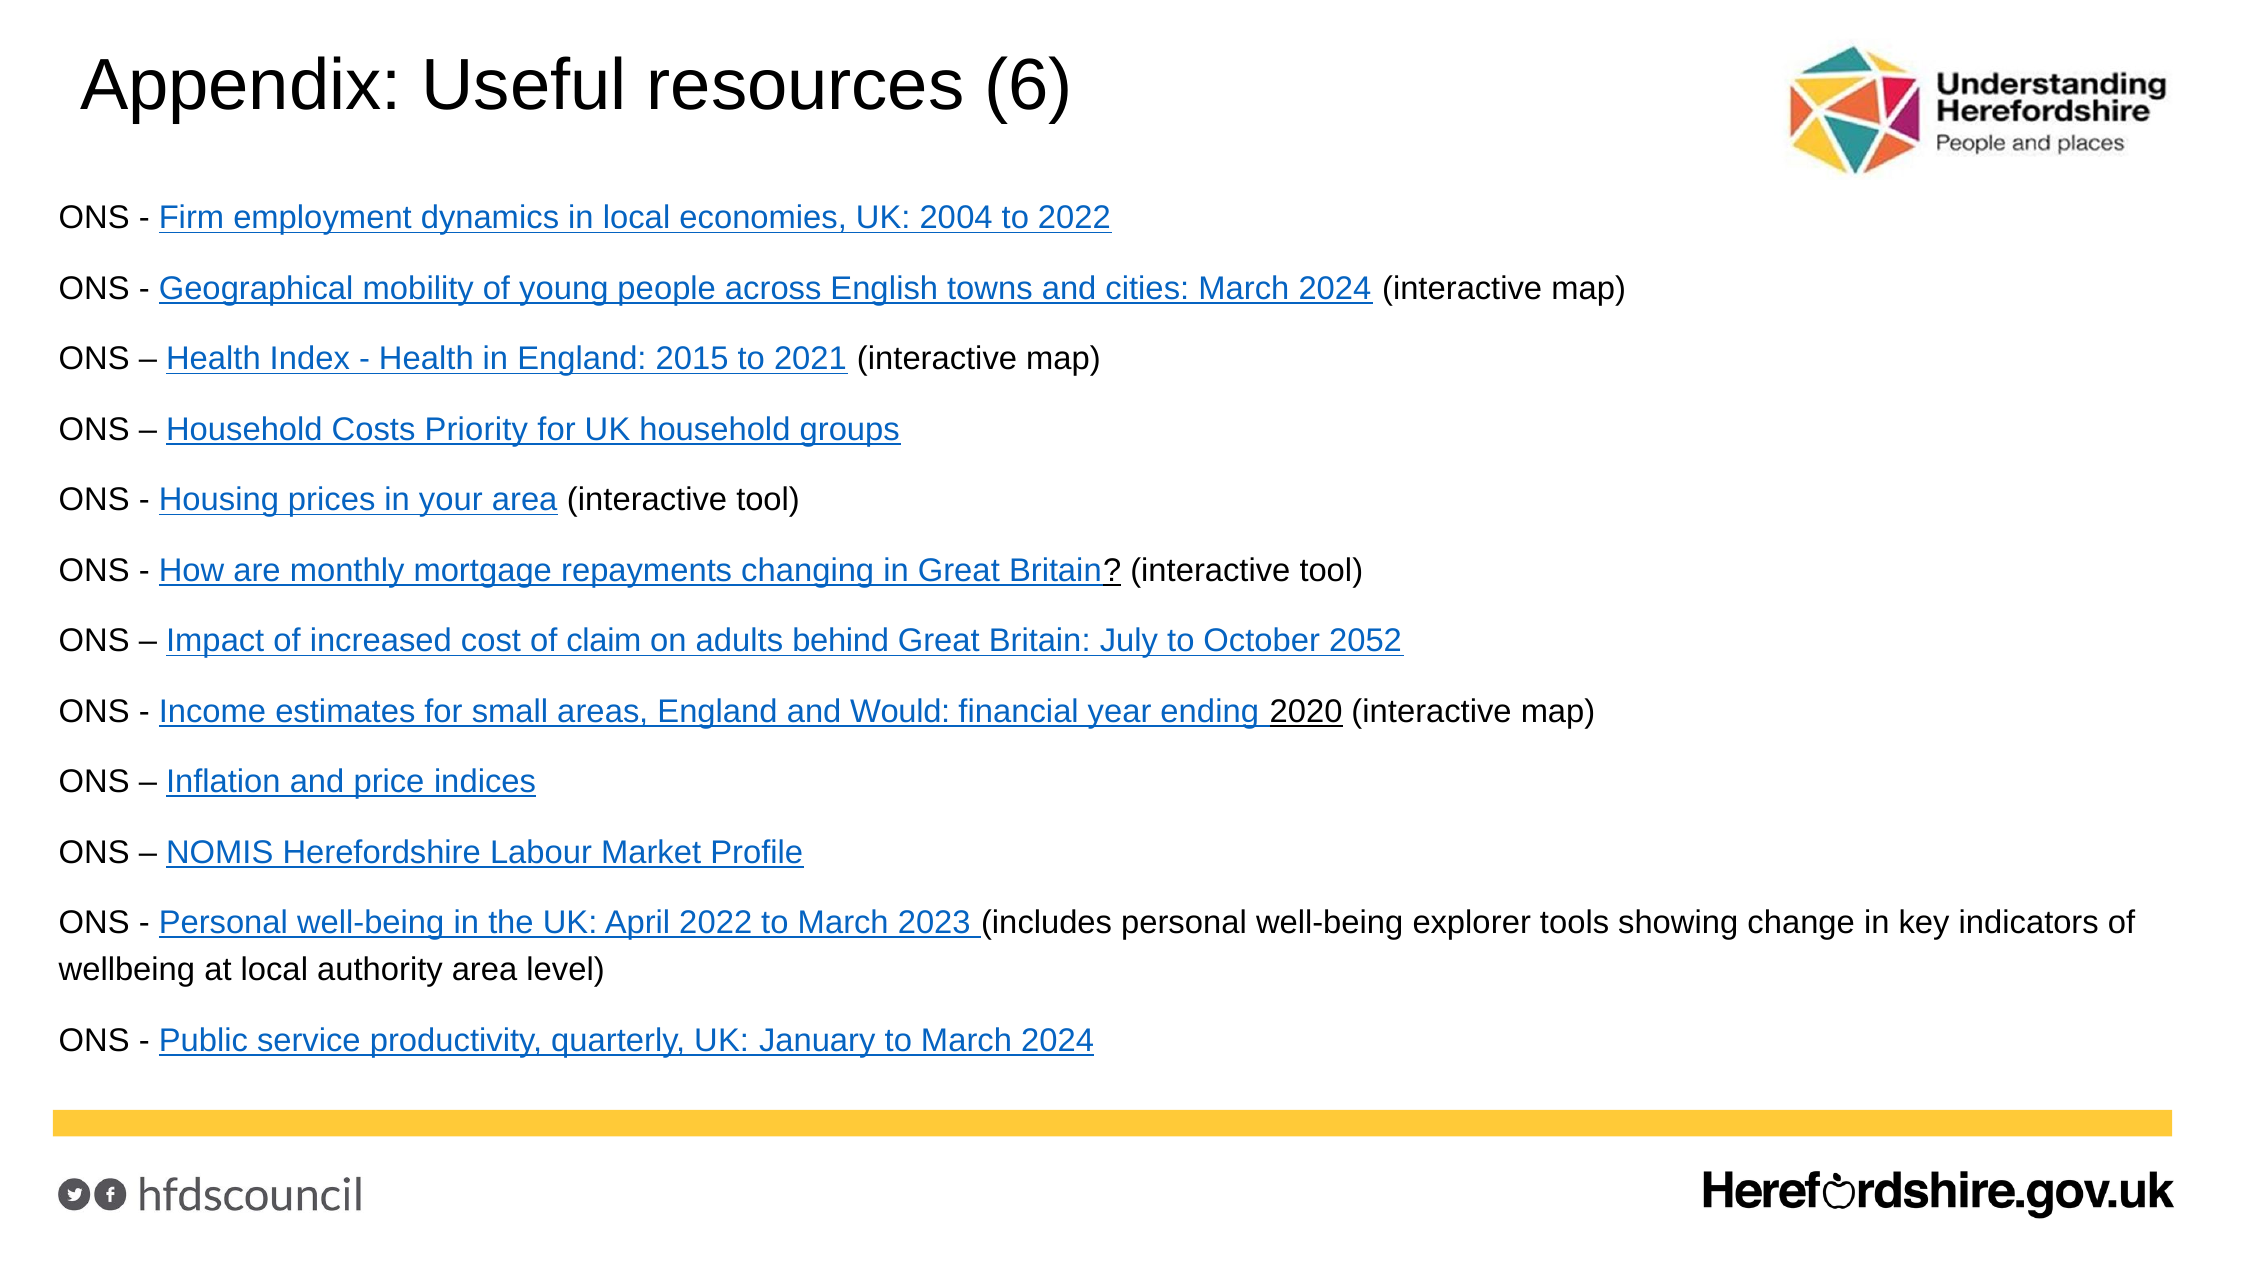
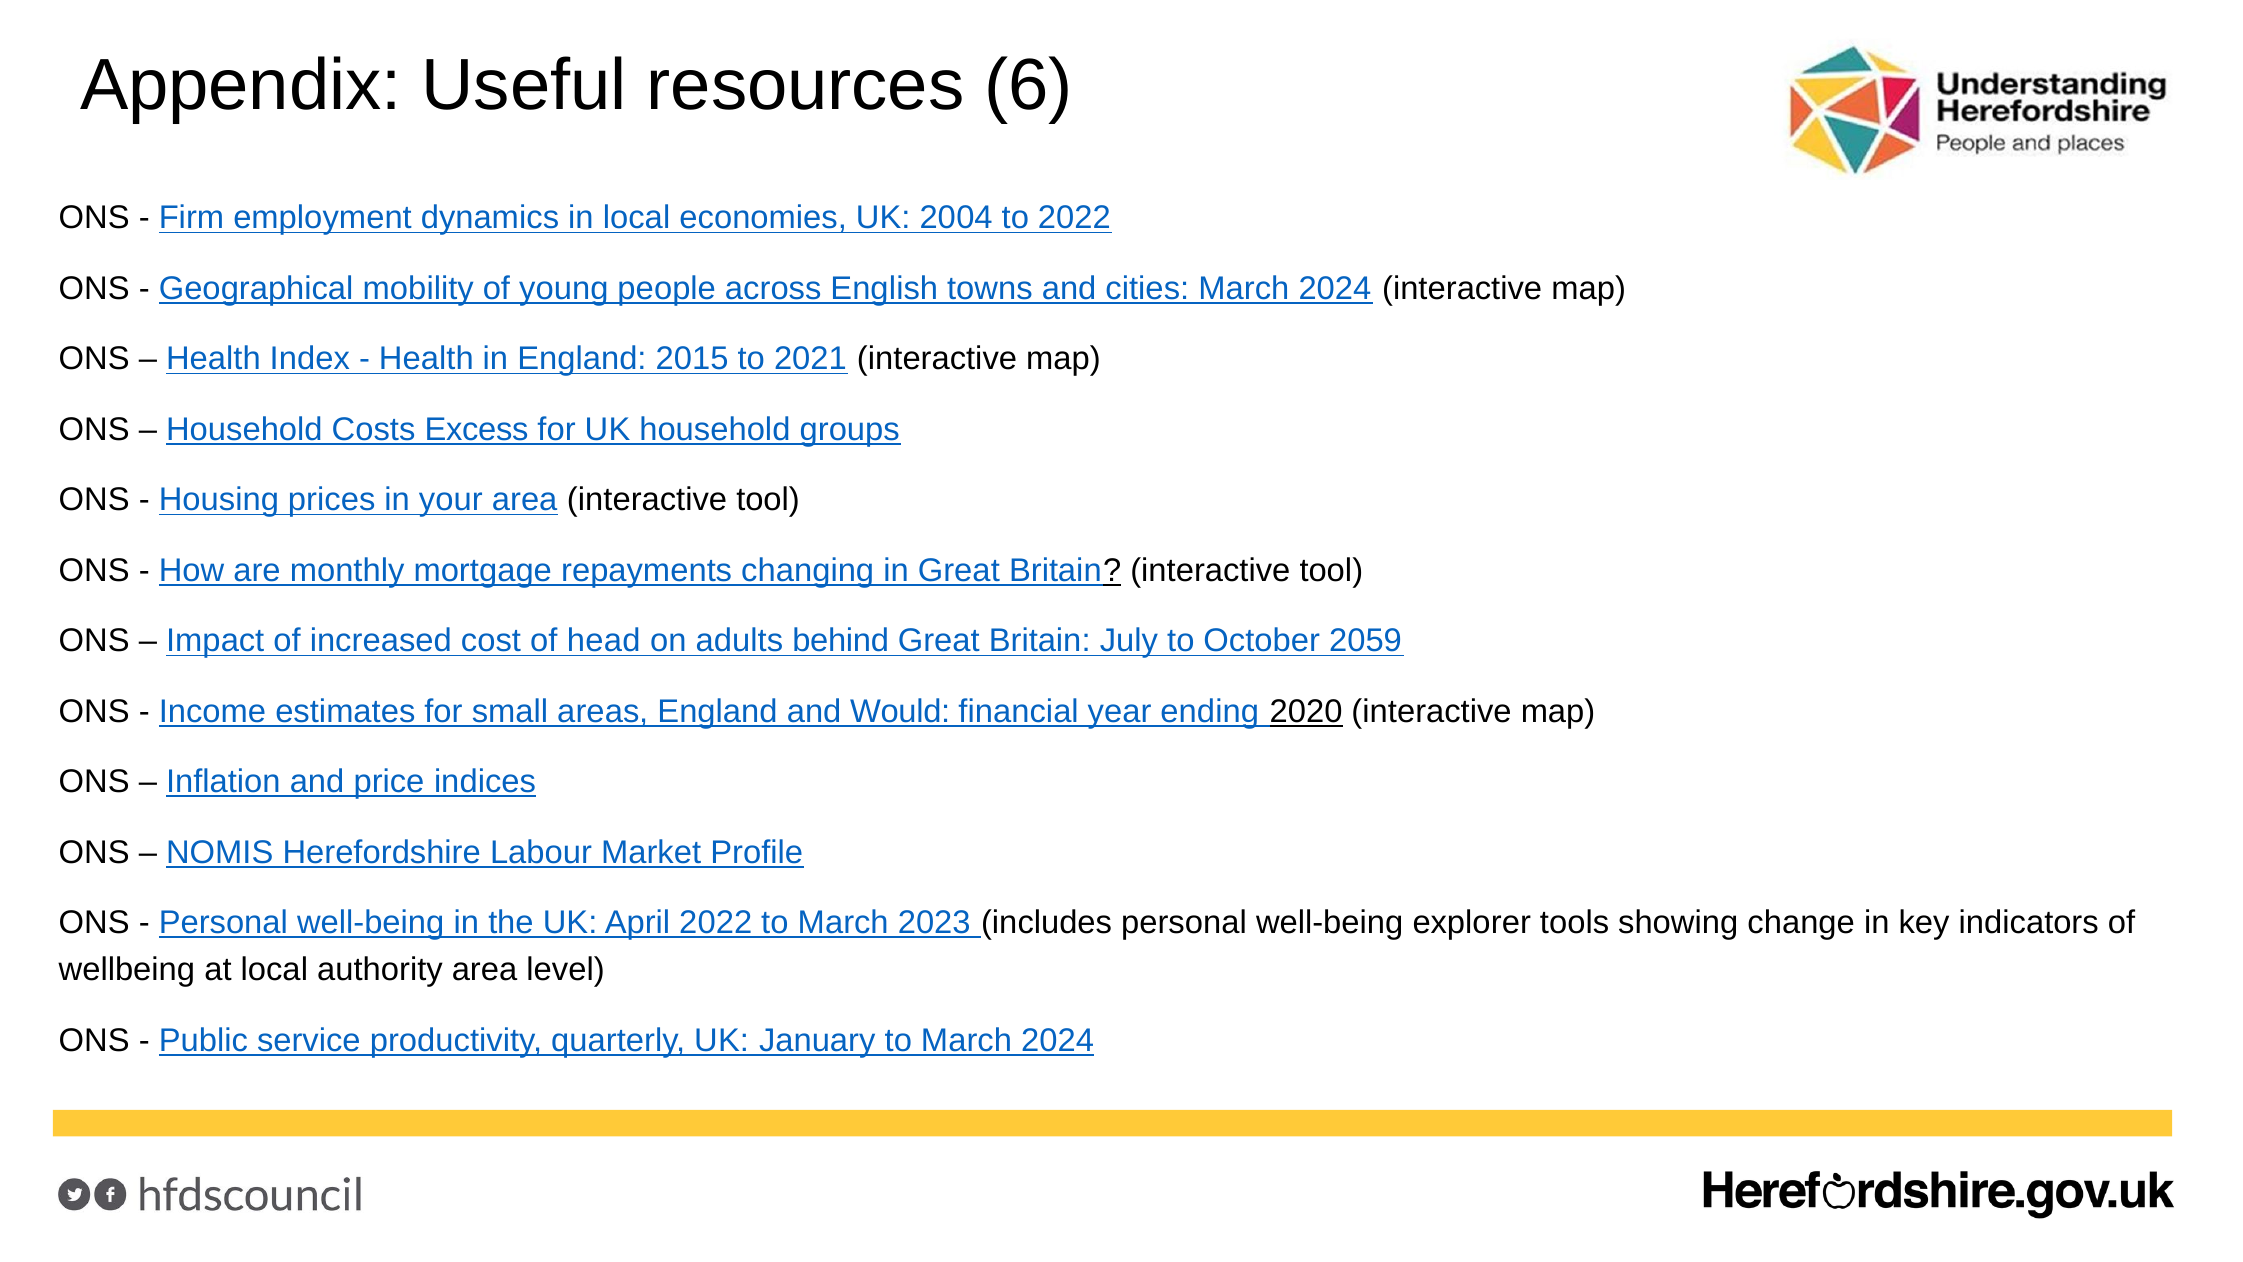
Priority: Priority -> Excess
claim: claim -> head
2052: 2052 -> 2059
